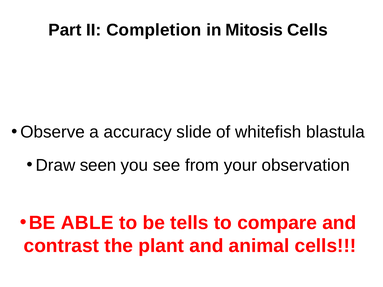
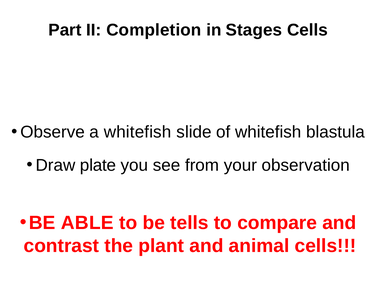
Mitosis: Mitosis -> Stages
a accuracy: accuracy -> whitefish
seen: seen -> plate
